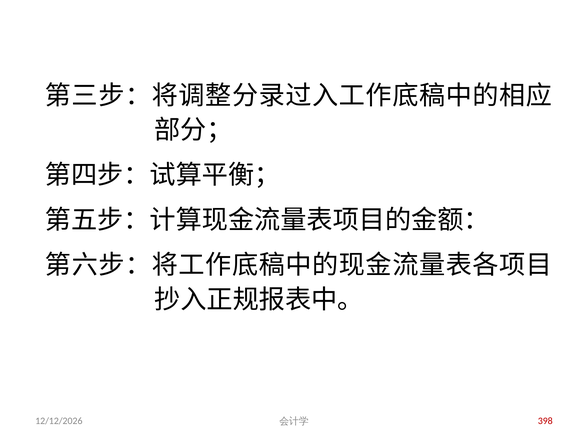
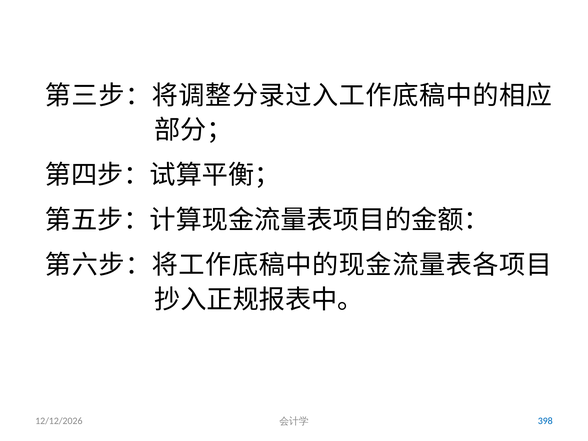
398 colour: red -> blue
